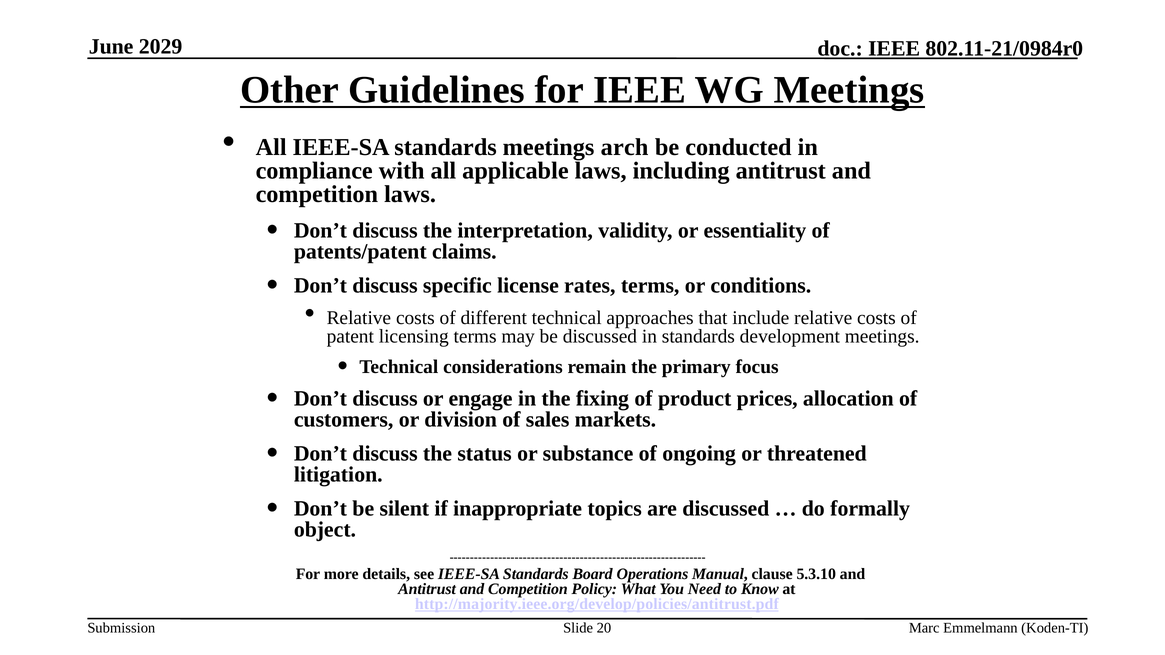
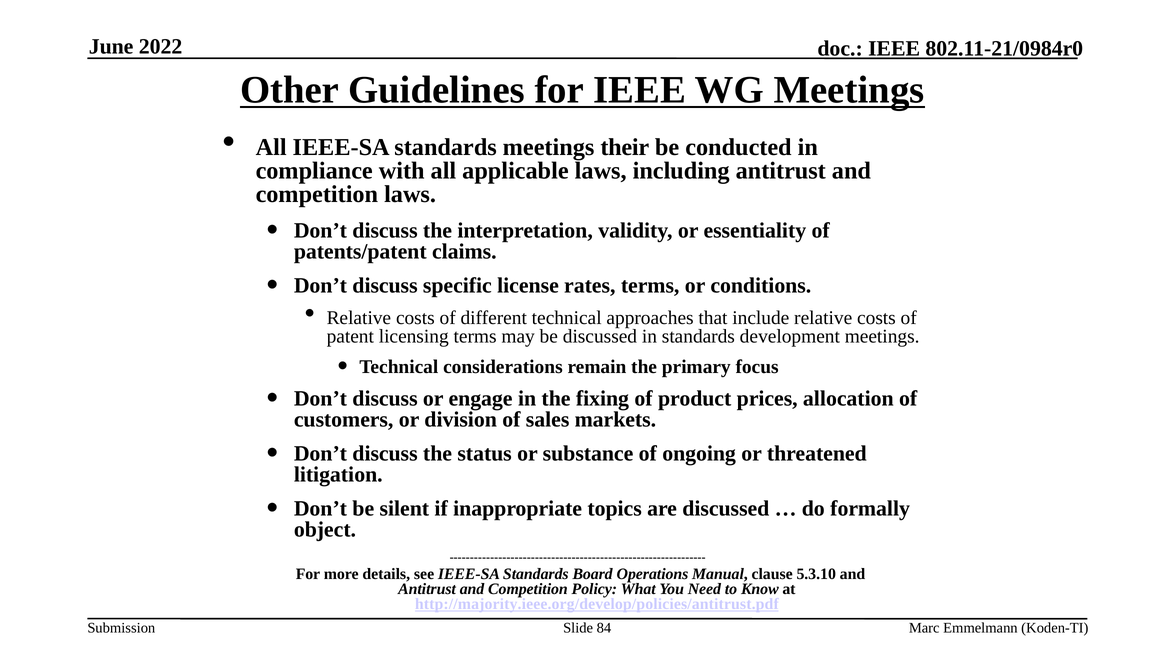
2029: 2029 -> 2022
arch: arch -> their
20: 20 -> 84
